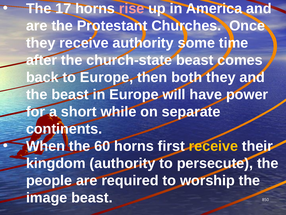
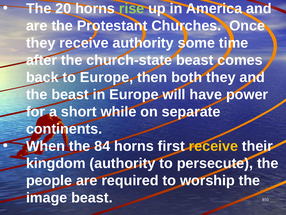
17: 17 -> 20
rise colour: pink -> light green
60: 60 -> 84
